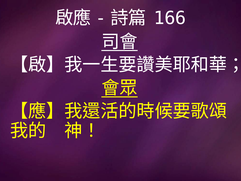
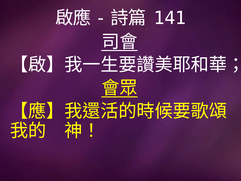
166: 166 -> 141
